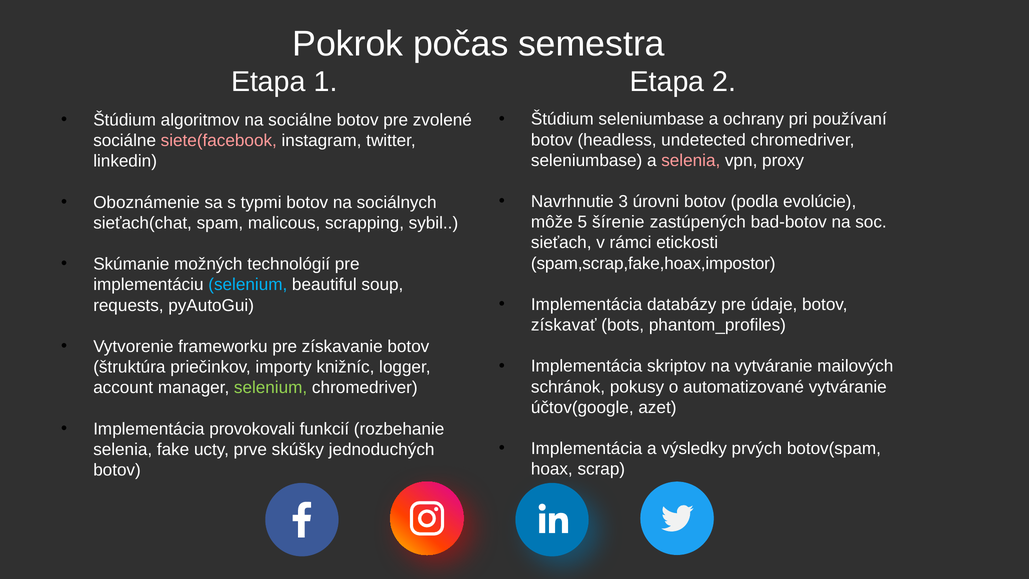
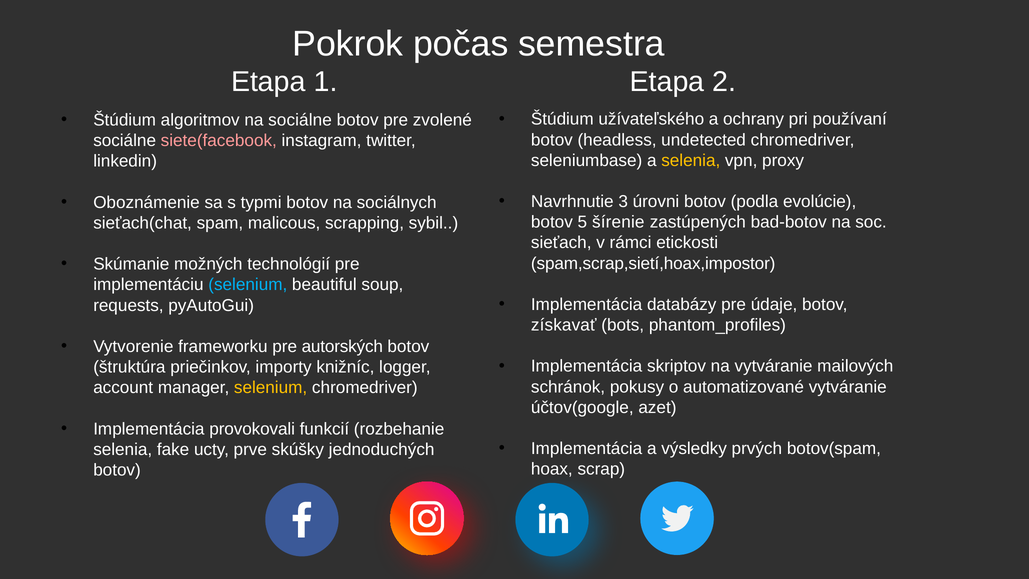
Štúdium seleniumbase: seleniumbase -> užívateľského
selenia at (691, 160) colour: pink -> yellow
môže at (552, 222): môže -> botov
spam,scrap,fake,hoax,impostor: spam,scrap,fake,hoax,impostor -> spam,scrap,sietí,hoax,impostor
získavanie: získavanie -> autorských
selenium at (271, 388) colour: light green -> yellow
